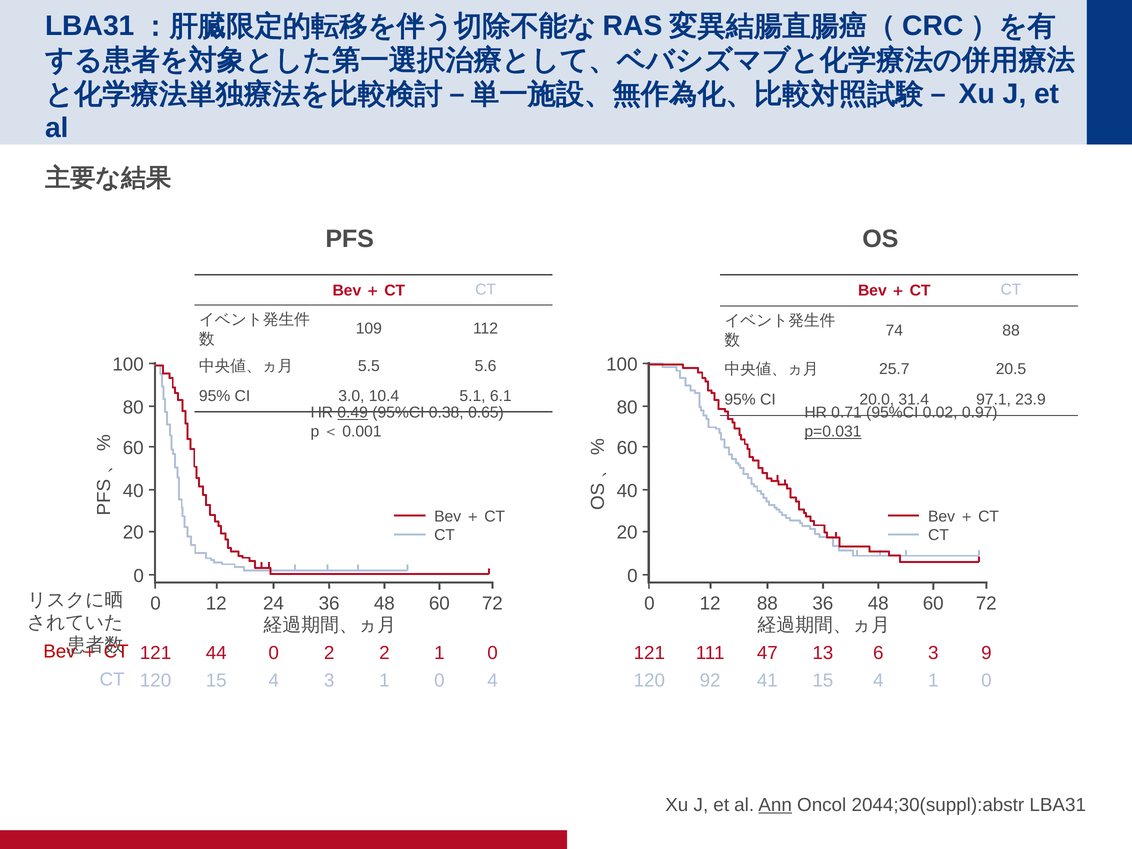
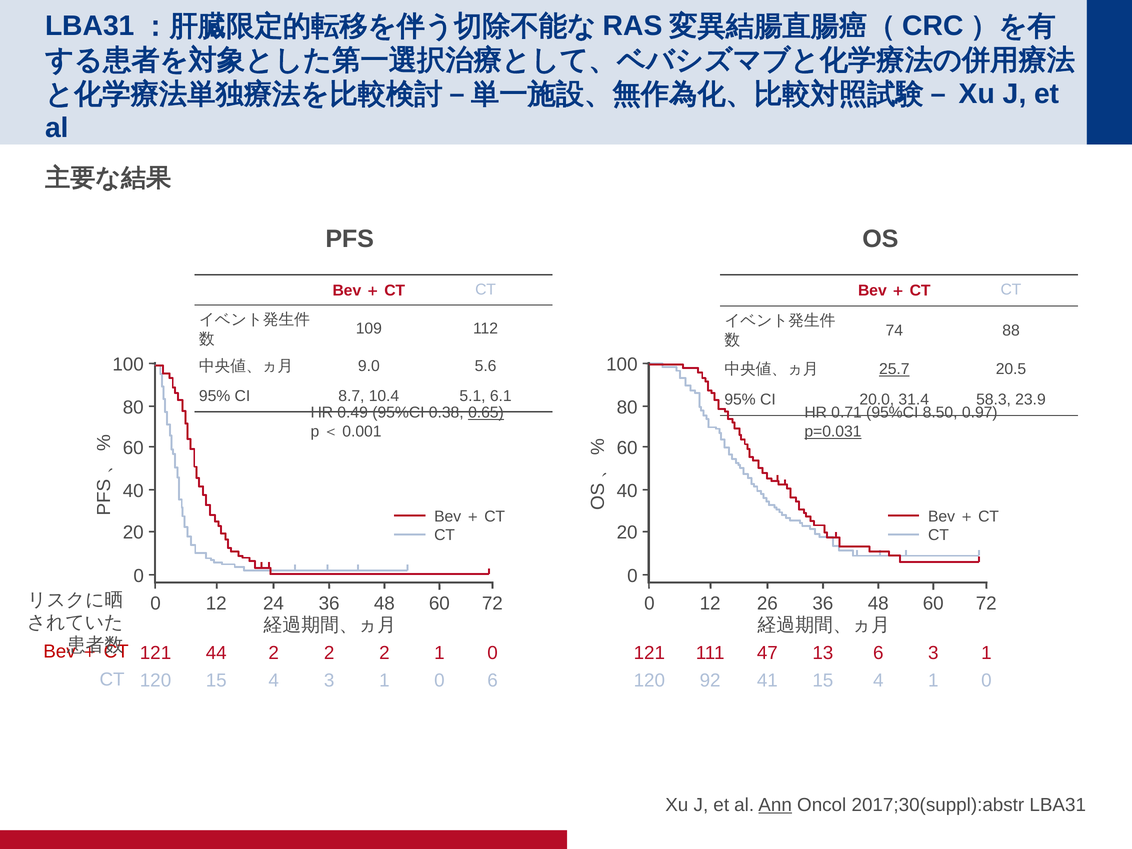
5.5: 5.5 -> 9.0
25.7 underline: none -> present
3.0: 3.0 -> 8.7
97.1: 97.1 -> 58.3
0.49 underline: present -> none
0.65 underline: none -> present
0.02: 0.02 -> 8.50
12 88: 88 -> 26
44 0: 0 -> 2
6 9: 9 -> 1
1 4: 4 -> 6
2044;30(suppl):abstr: 2044;30(suppl):abstr -> 2017;30(suppl):abstr
